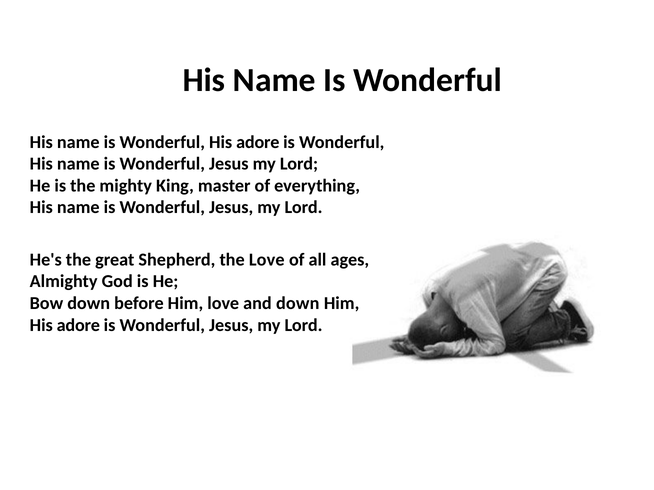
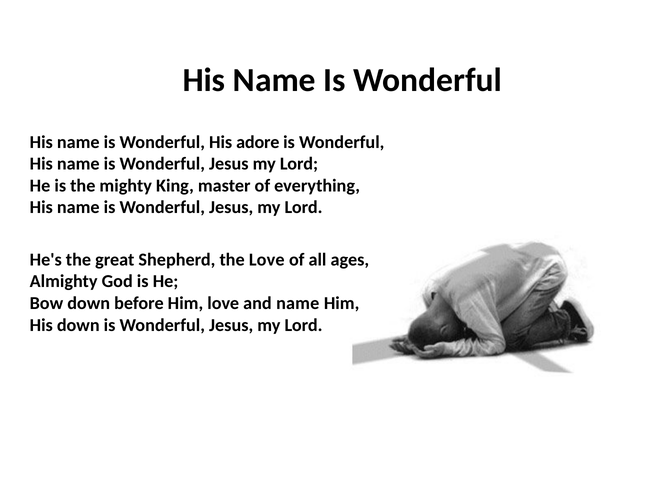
and down: down -> name
adore at (78, 325): adore -> down
